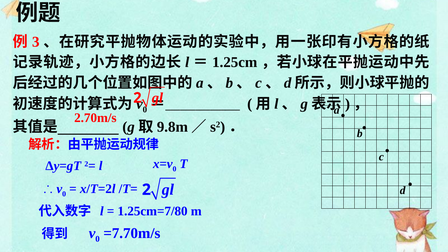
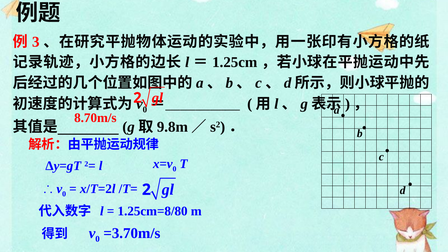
2.70m/s: 2.70m/s -> 8.70m/s
1.25cm=7/80: 1.25cm=7/80 -> 1.25cm=8/80
=7.70m/s: =7.70m/s -> =3.70m/s
